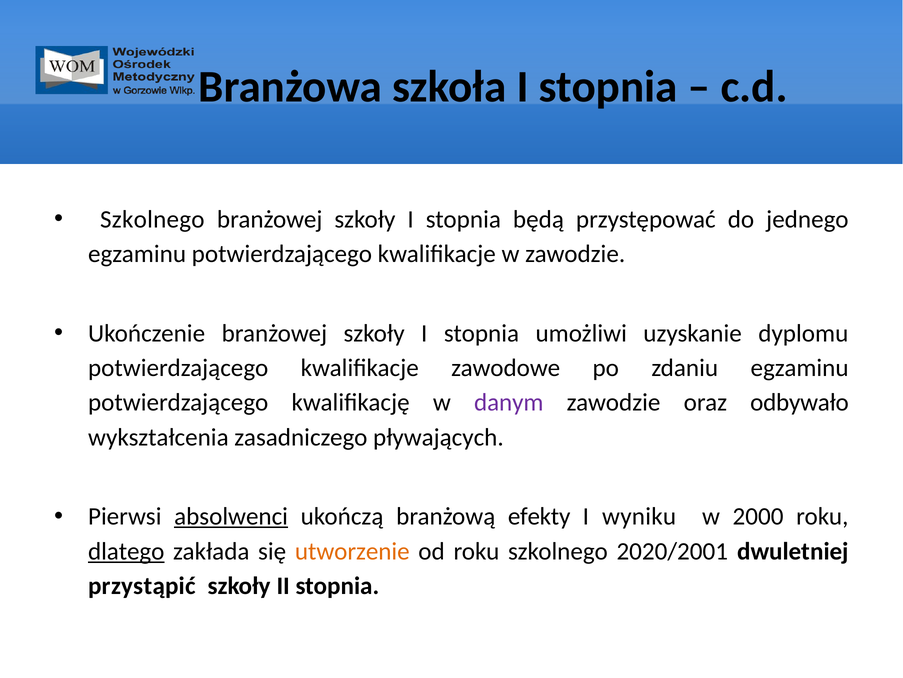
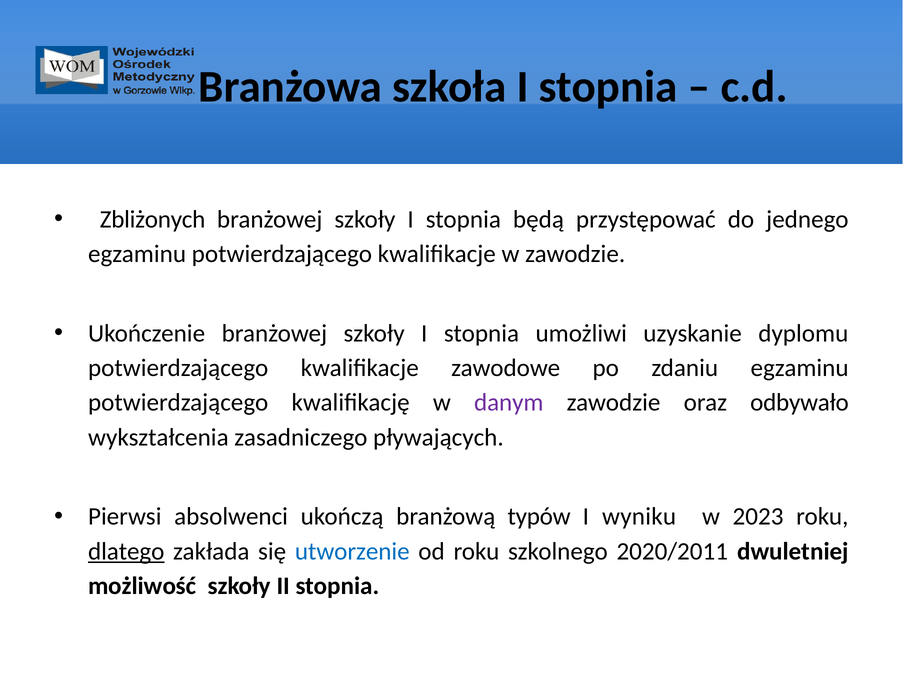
Szkolnego at (152, 219): Szkolnego -> Zbliżonych
absolwenci underline: present -> none
efekty: efekty -> typów
2000: 2000 -> 2023
utworzenie colour: orange -> blue
2020/2001: 2020/2001 -> 2020/2011
przystąpić: przystąpić -> możliwość
